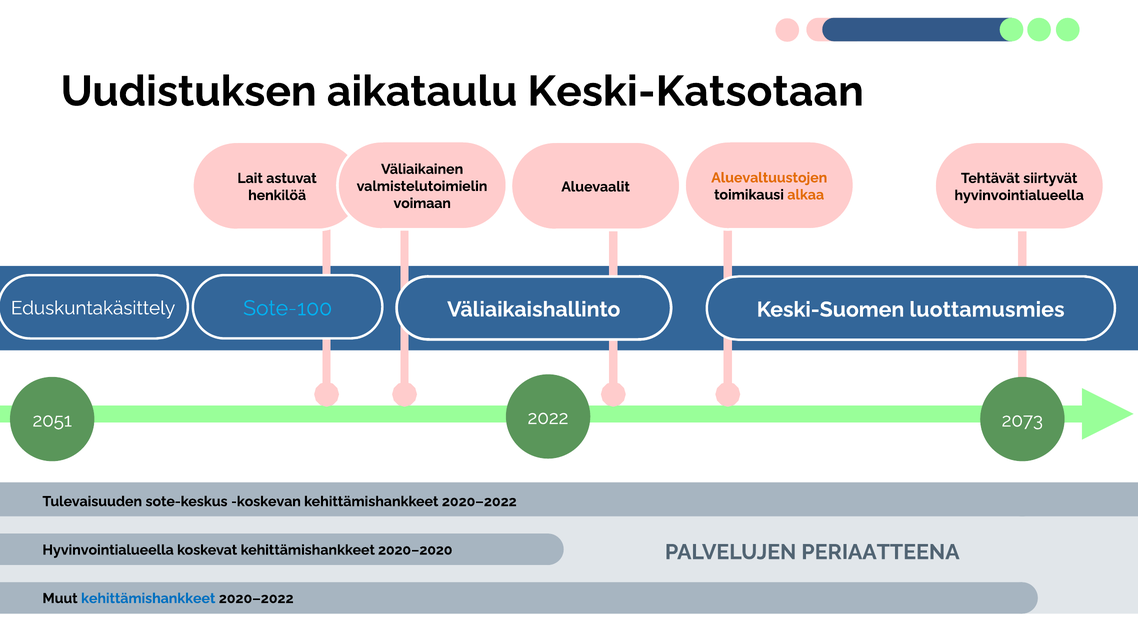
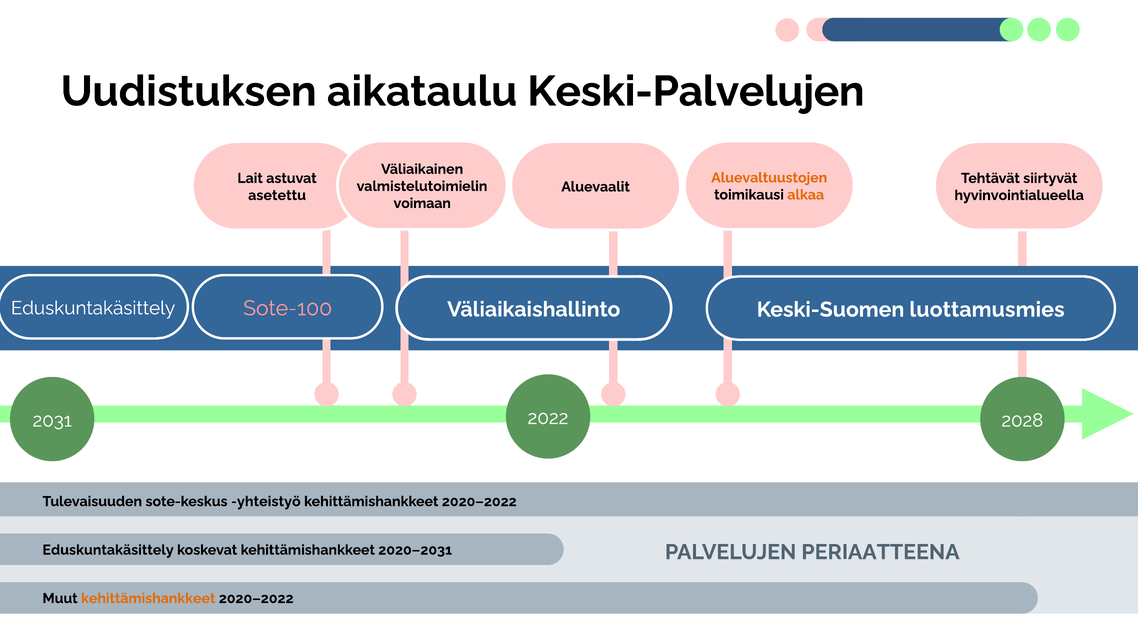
Keski-Katsotaan: Keski-Katsotaan -> Keski-Palvelujen
henkilöä: henkilöä -> asetettu
Sote-100 colour: light blue -> pink
2051: 2051 -> 2031
2073: 2073 -> 2028
koskevan: koskevan -> yhteistyö
Hyvinvointialueella at (108, 550): Hyvinvointialueella -> Eduskuntakäsittely
2020–2020: 2020–2020 -> 2020–2031
kehittämishankkeet at (148, 598) colour: blue -> orange
